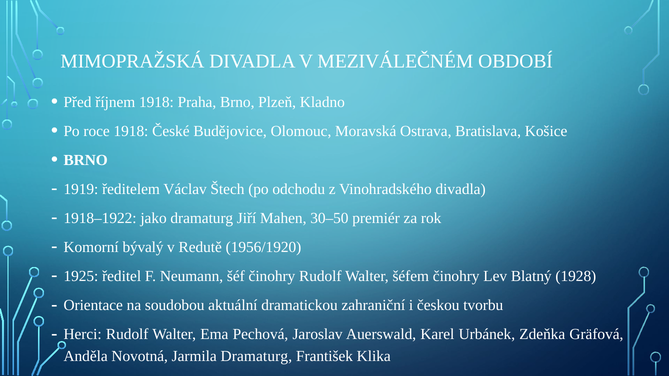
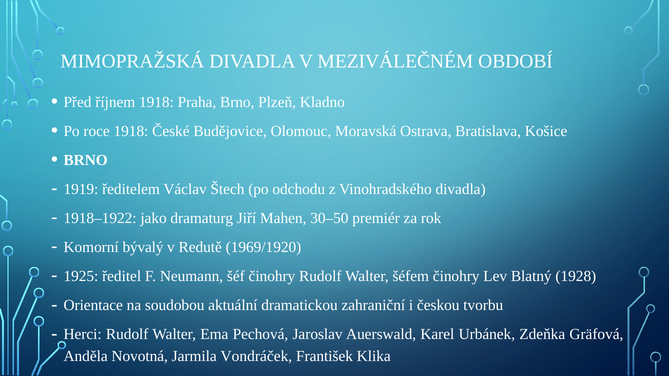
1956/1920: 1956/1920 -> 1969/1920
Jarmila Dramaturg: Dramaturg -> Vondráček
